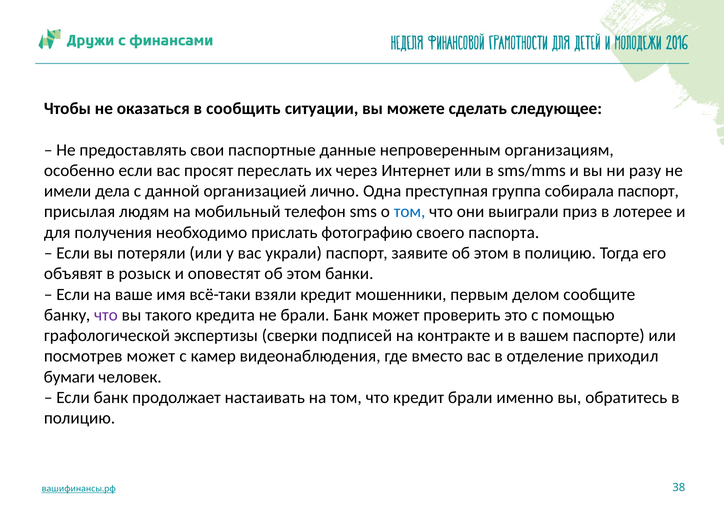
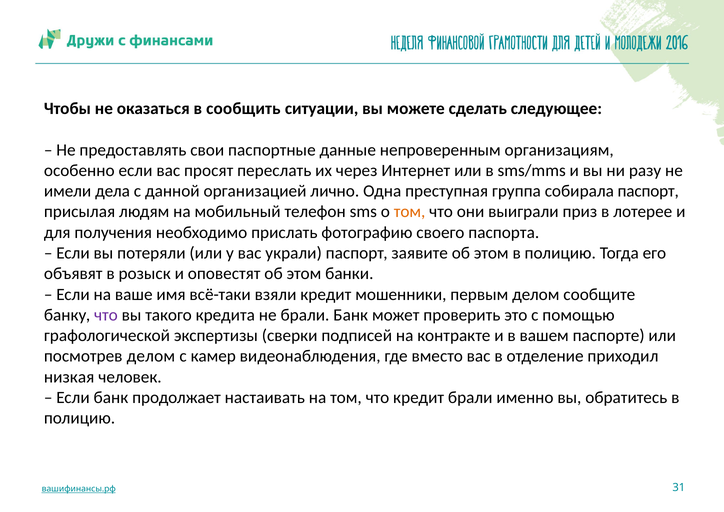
том at (410, 212) colour: blue -> orange
посмотрев может: может -> делом
бумаги: бумаги -> низкая
38: 38 -> 31
